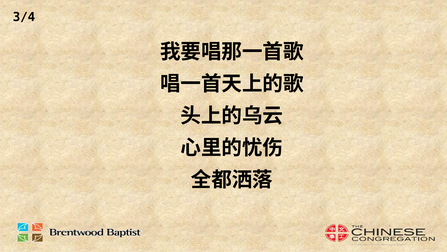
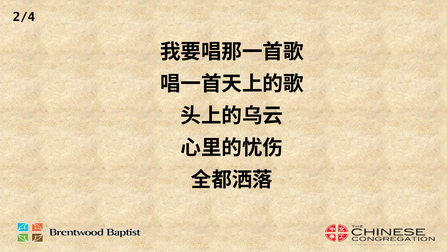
3/4: 3/4 -> 2/4
